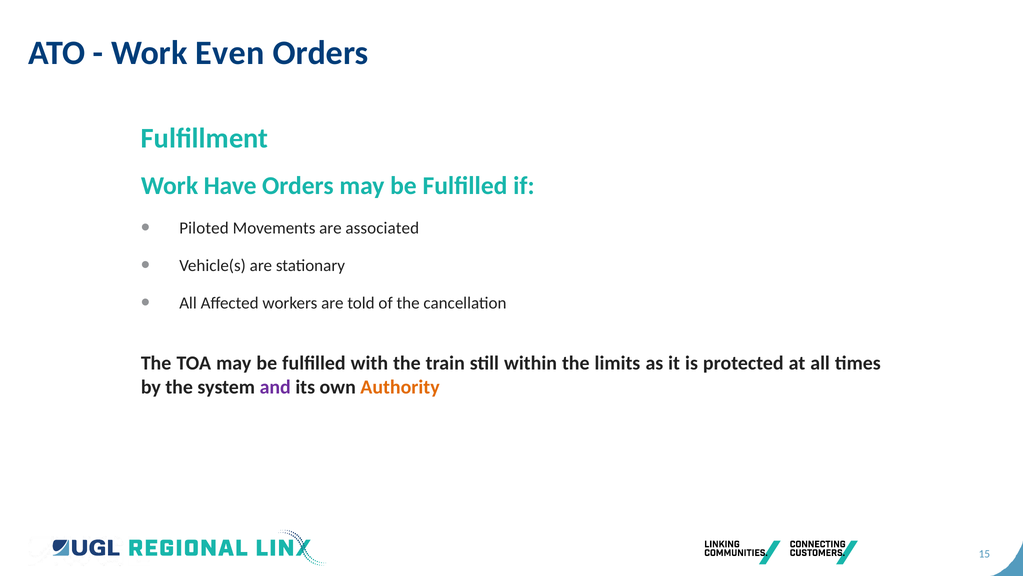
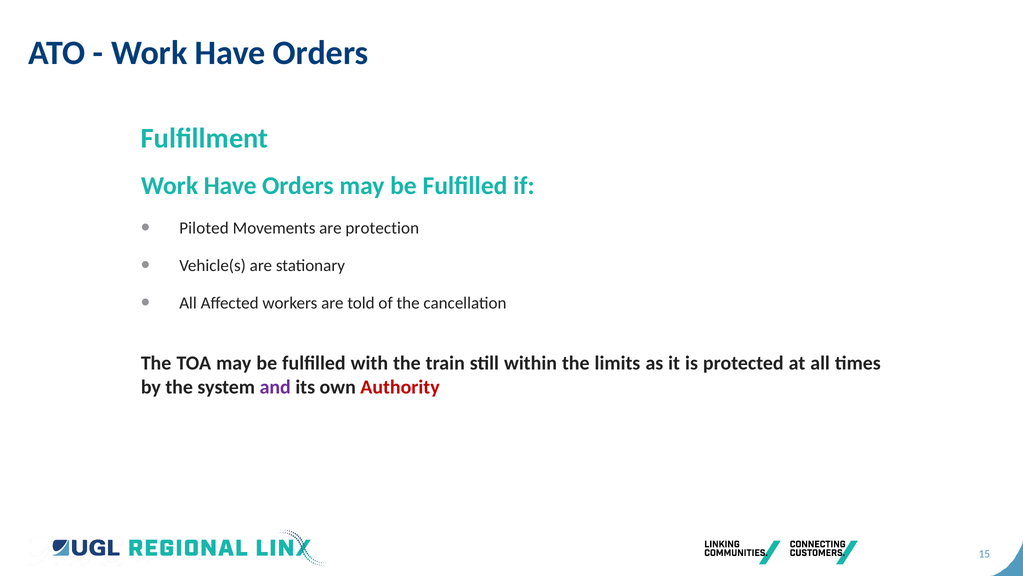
Even at (230, 53): Even -> Have
associated: associated -> protection
Authority colour: orange -> red
